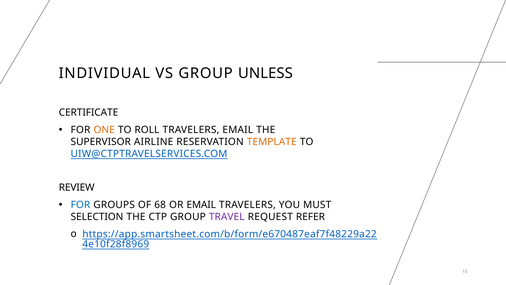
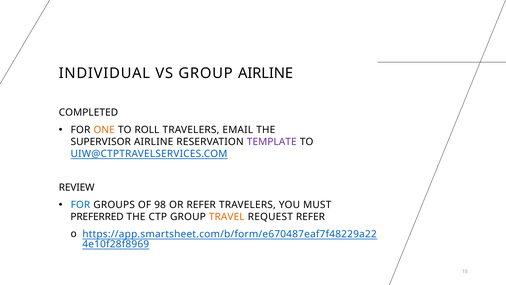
GROUP UNLESS: UNLESS -> AIRLINE
CERTIFICATE: CERTIFICATE -> COMPLETED
TEMPLATE colour: orange -> purple
68: 68 -> 98
OR EMAIL: EMAIL -> REFER
SELECTION: SELECTION -> PREFERRED
TRAVEL colour: purple -> orange
